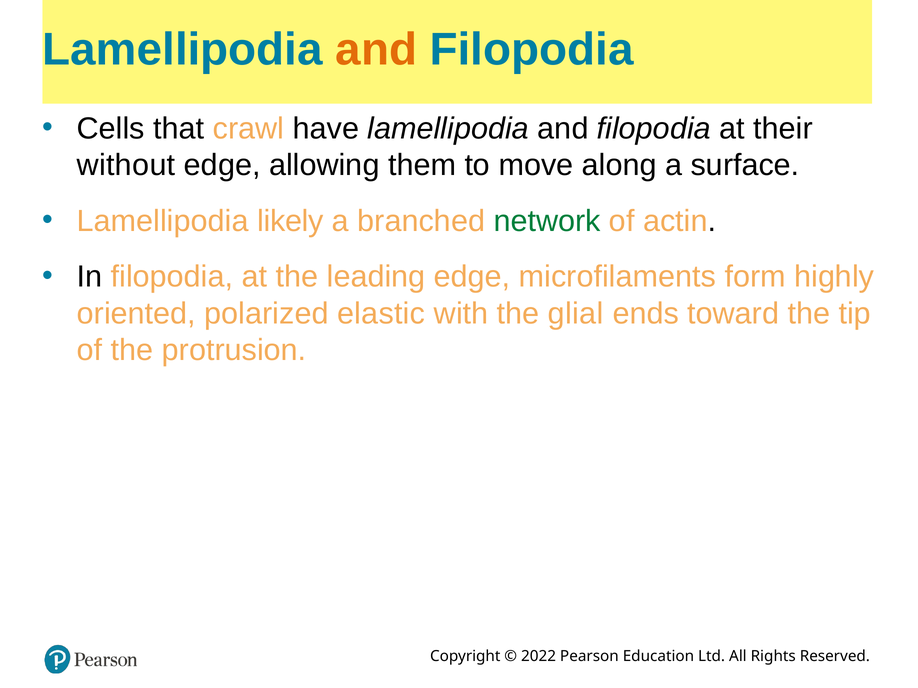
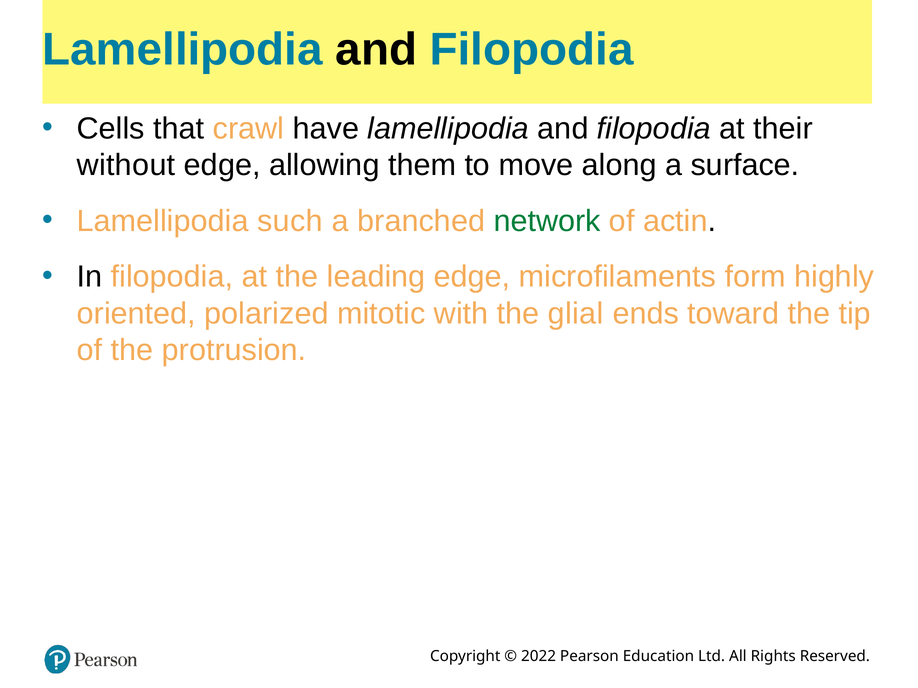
and at (376, 50) colour: orange -> black
likely: likely -> such
elastic: elastic -> mitotic
